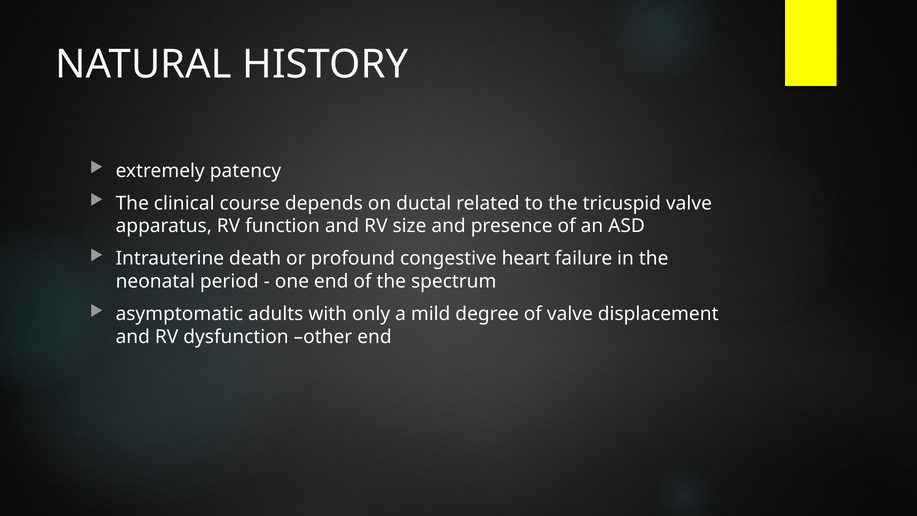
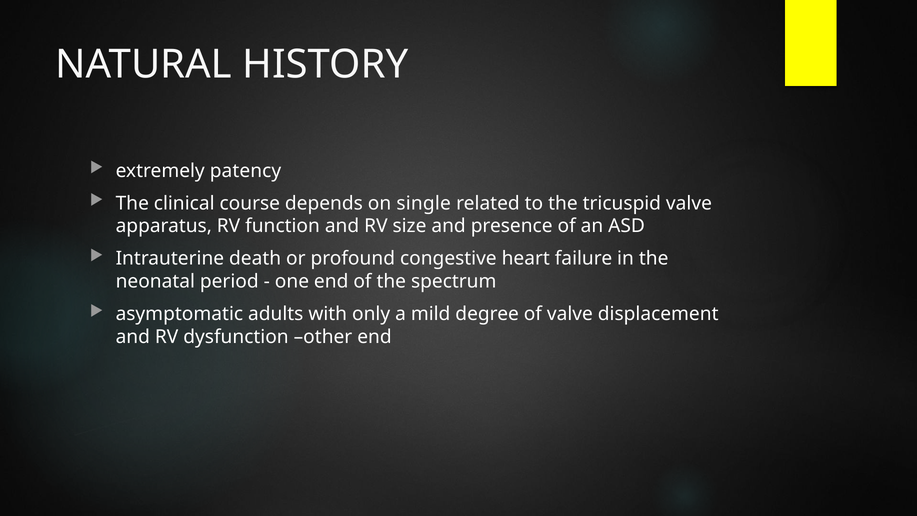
ductal: ductal -> single
